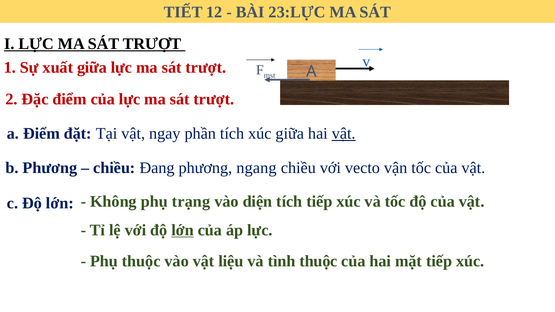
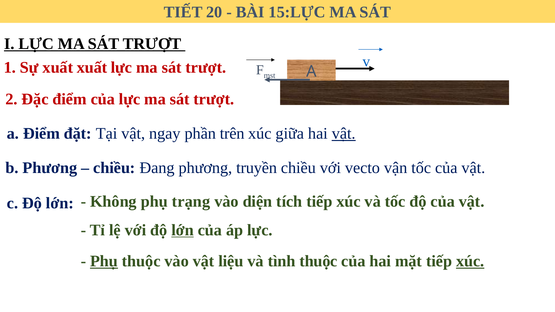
12: 12 -> 20
23:LỰC: 23:LỰC -> 15:LỰC
xuất giữa: giữa -> xuất
phần tích: tích -> trên
ngang: ngang -> truyền
Phụ at (104, 261) underline: none -> present
xúc at (470, 261) underline: none -> present
